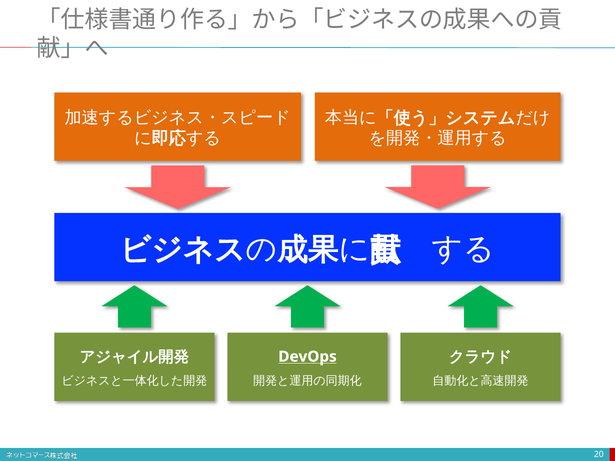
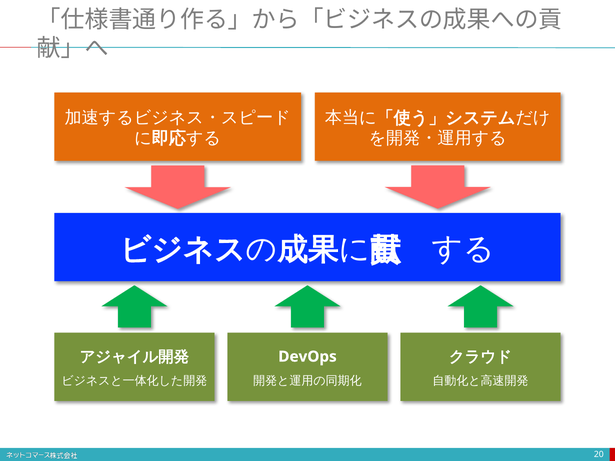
DevOps underline: present -> none
